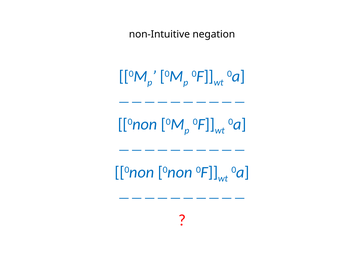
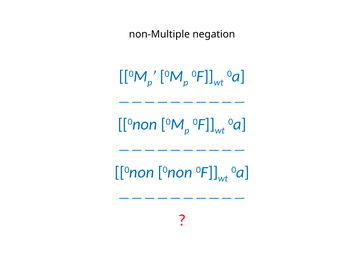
non-Intuitive: non-Intuitive -> non-Multiple
